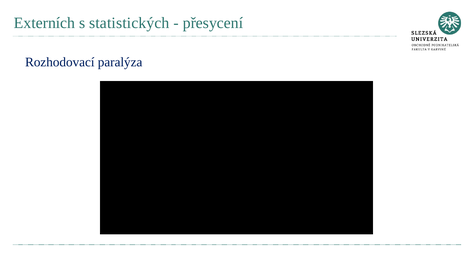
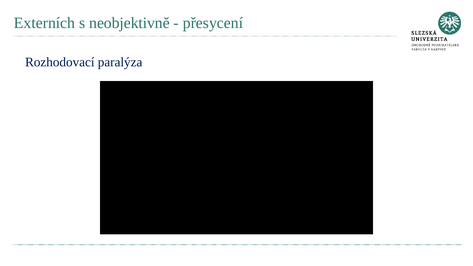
statistických: statistických -> neobjektivně
